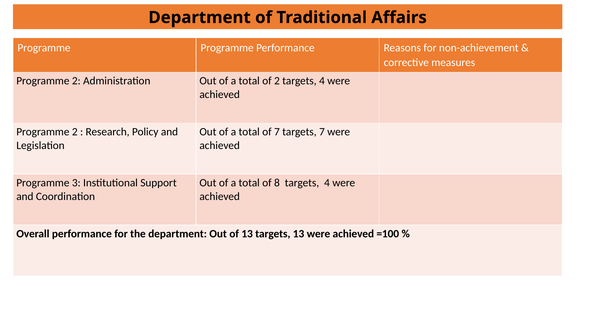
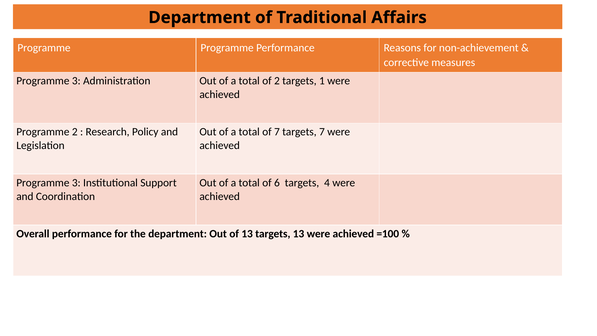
2 at (76, 81): 2 -> 3
2 targets 4: 4 -> 1
8: 8 -> 6
